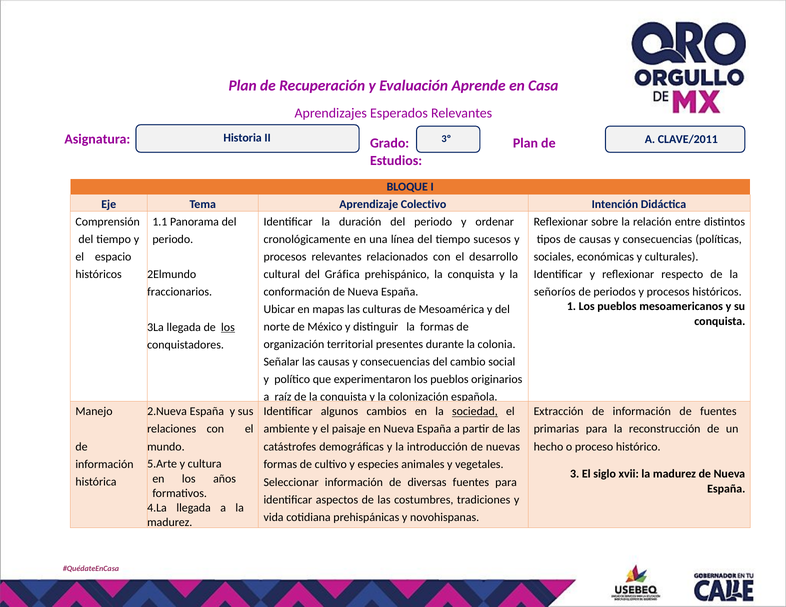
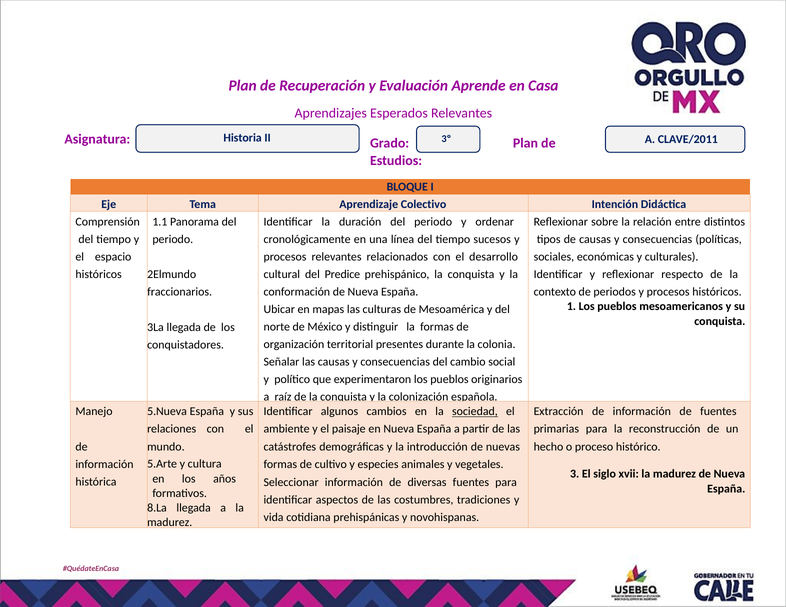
Gráfica: Gráfica -> Predice
señoríos: señoríos -> contexto
los at (228, 327) underline: present -> none
2.Nueva: 2.Nueva -> 5.Nueva
4.La: 4.La -> 8.La
